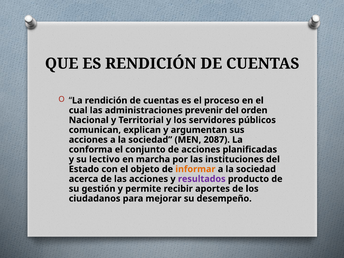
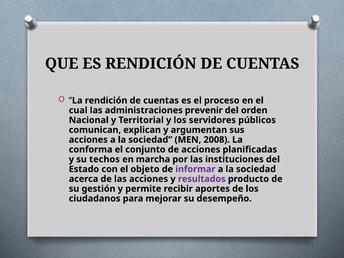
2087: 2087 -> 2008
lectivo: lectivo -> techos
informar colour: orange -> purple
